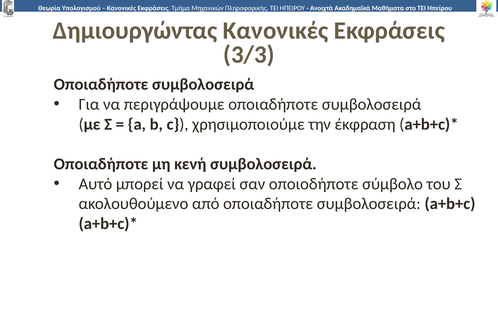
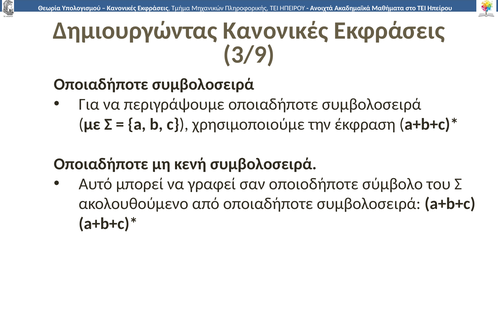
3/3: 3/3 -> 3/9
